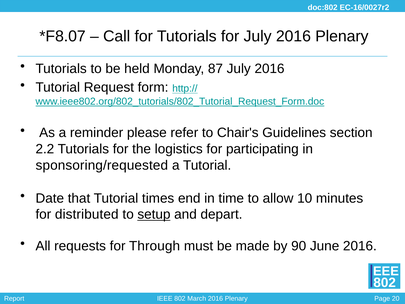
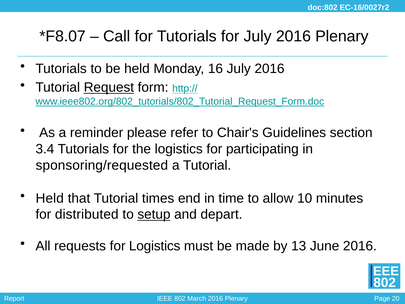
87: 87 -> 16
Request underline: none -> present
2.2: 2.2 -> 3.4
Date at (50, 198): Date -> Held
for Through: Through -> Logistics
90: 90 -> 13
